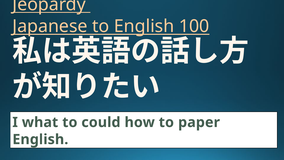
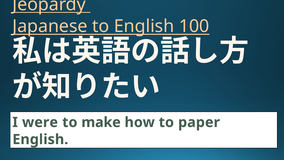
what: what -> were
could: could -> make
